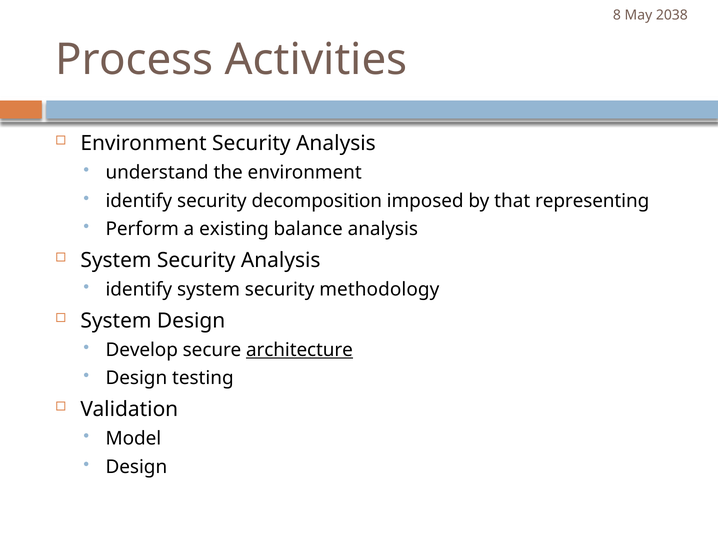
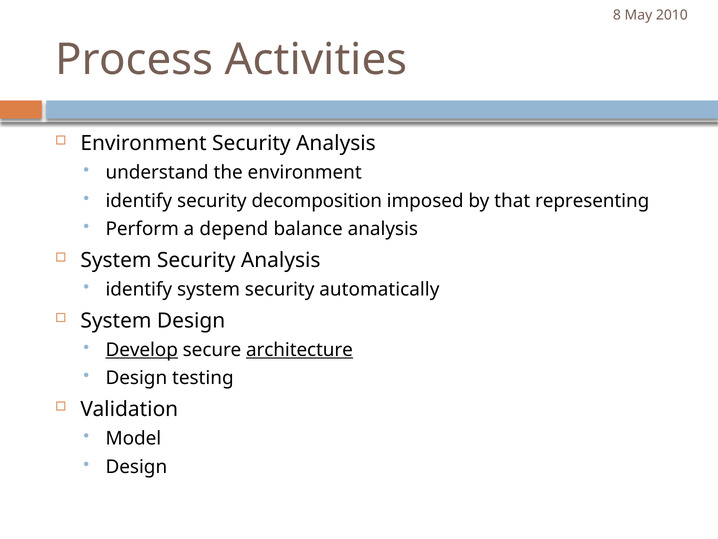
2038: 2038 -> 2010
existing: existing -> depend
methodology: methodology -> automatically
Develop underline: none -> present
